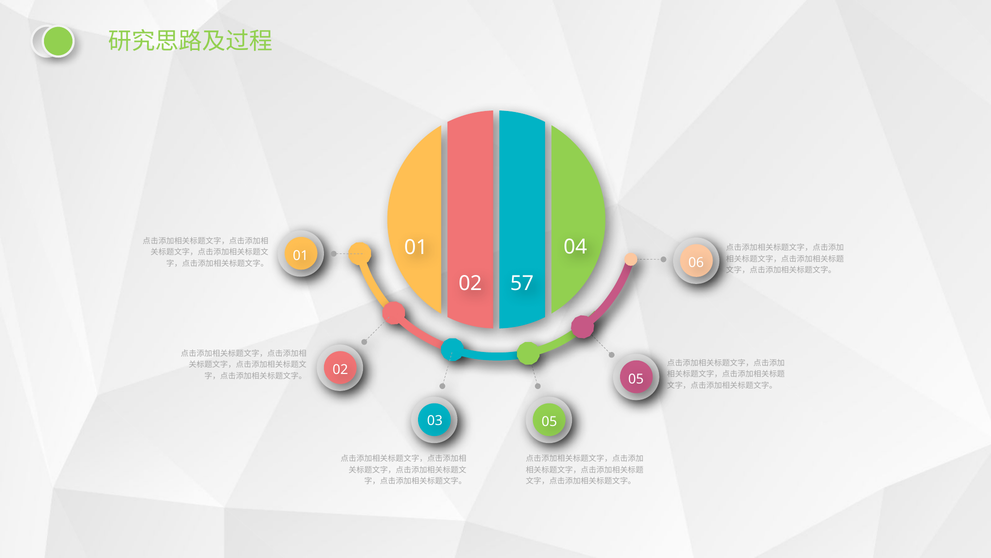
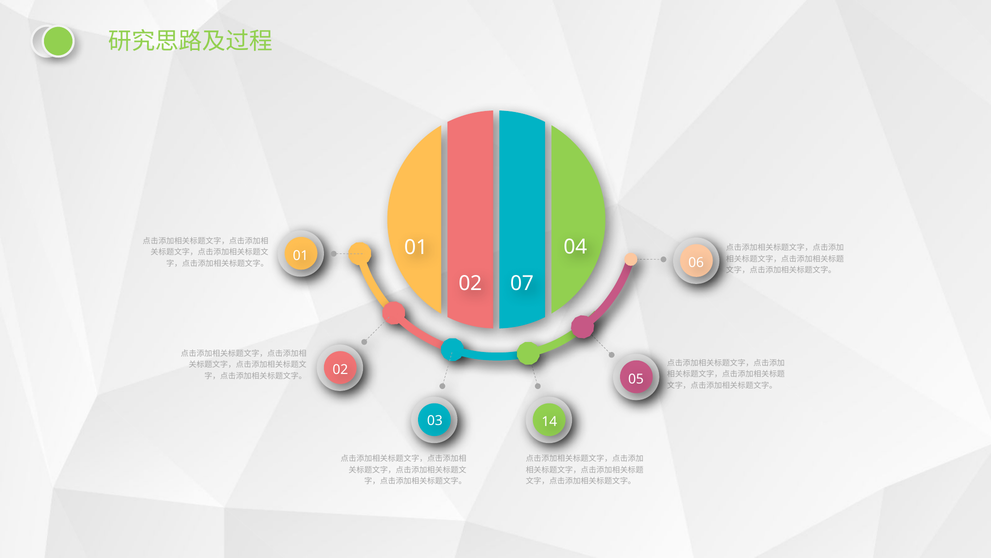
57: 57 -> 07
03 05: 05 -> 14
